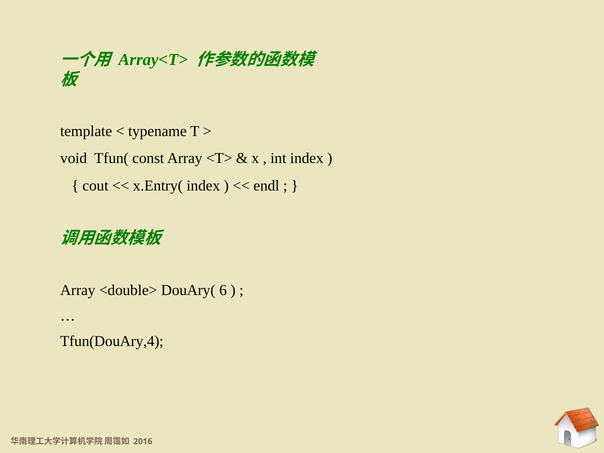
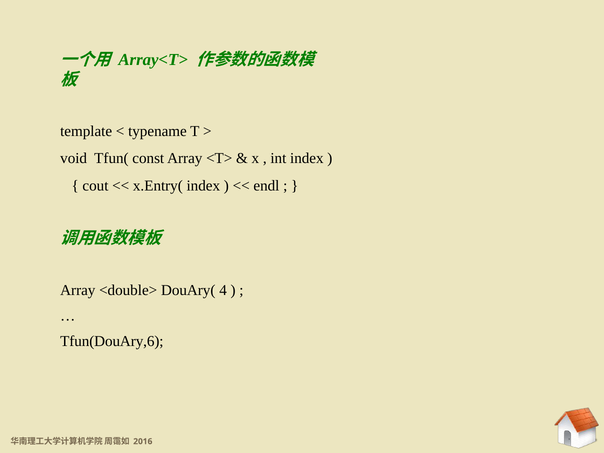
6: 6 -> 4
Tfun(DouAry,4: Tfun(DouAry,4 -> Tfun(DouAry,6
